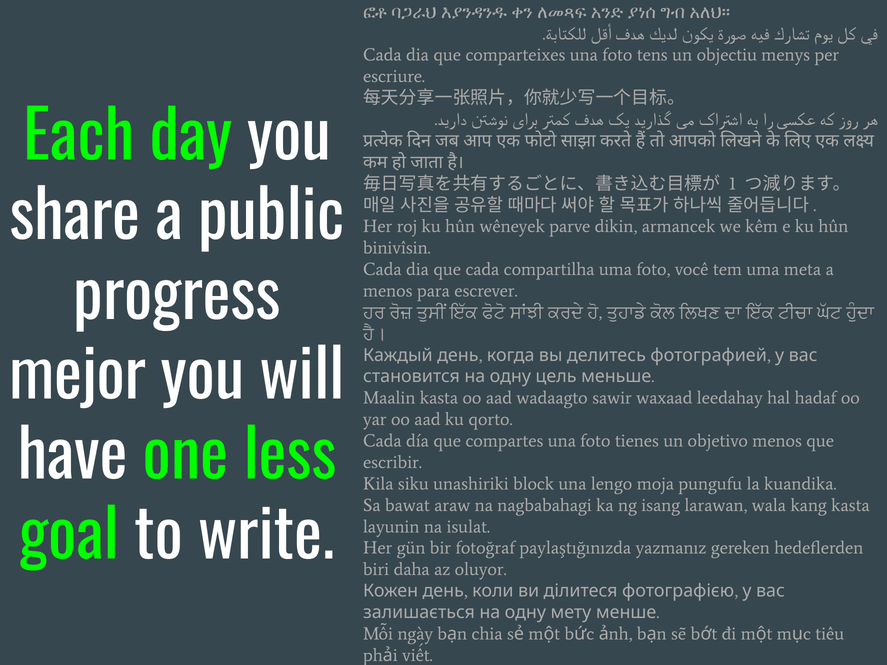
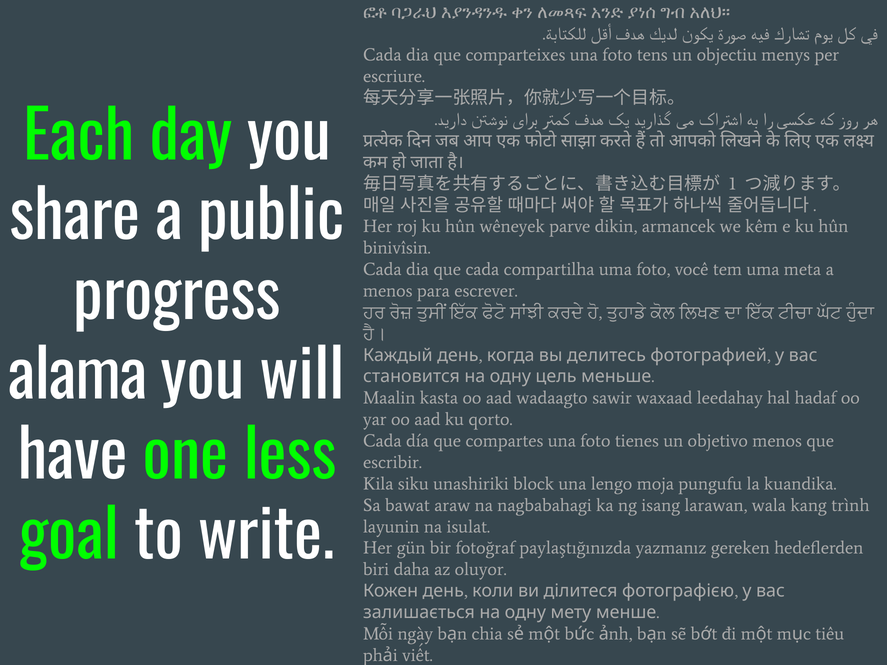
mejor: mejor -> alama
kang kasta: kasta -> trình
